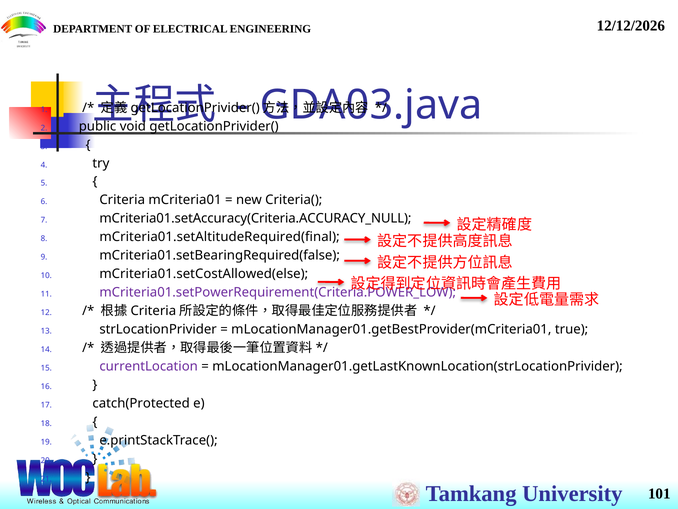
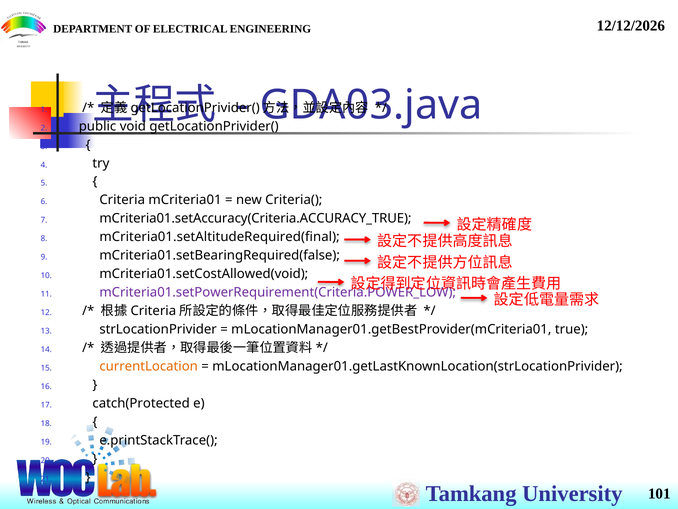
mCriteria01.setAccuracy(Criteria.ACCURACY_NULL: mCriteria01.setAccuracy(Criteria.ACCURACY_NULL -> mCriteria01.setAccuracy(Criteria.ACCURACY_TRUE
mCriteria01.setCostAllowed(else: mCriteria01.setCostAllowed(else -> mCriteria01.setCostAllowed(void
currentLocation colour: purple -> orange
